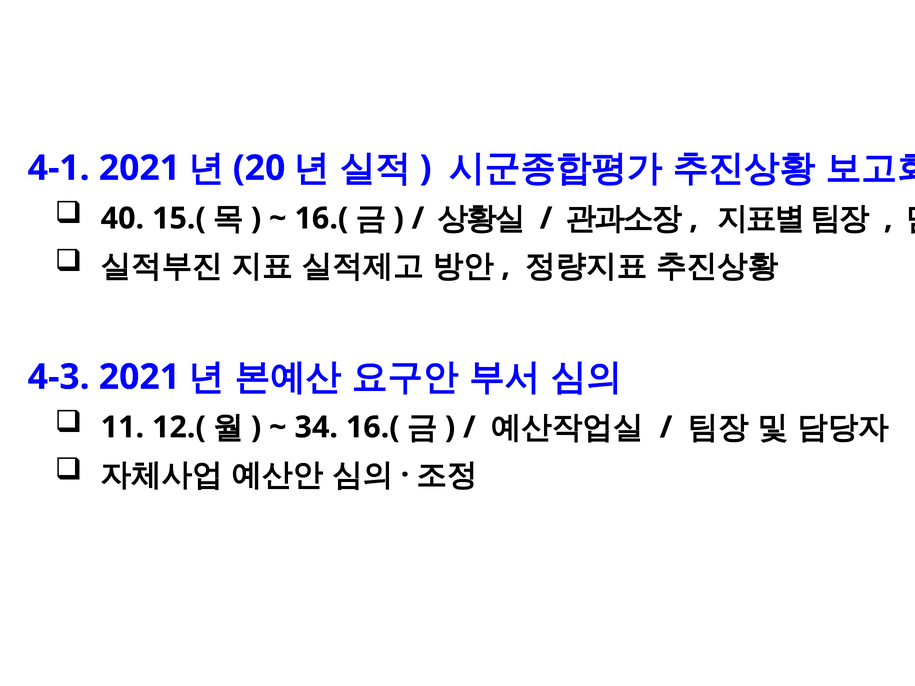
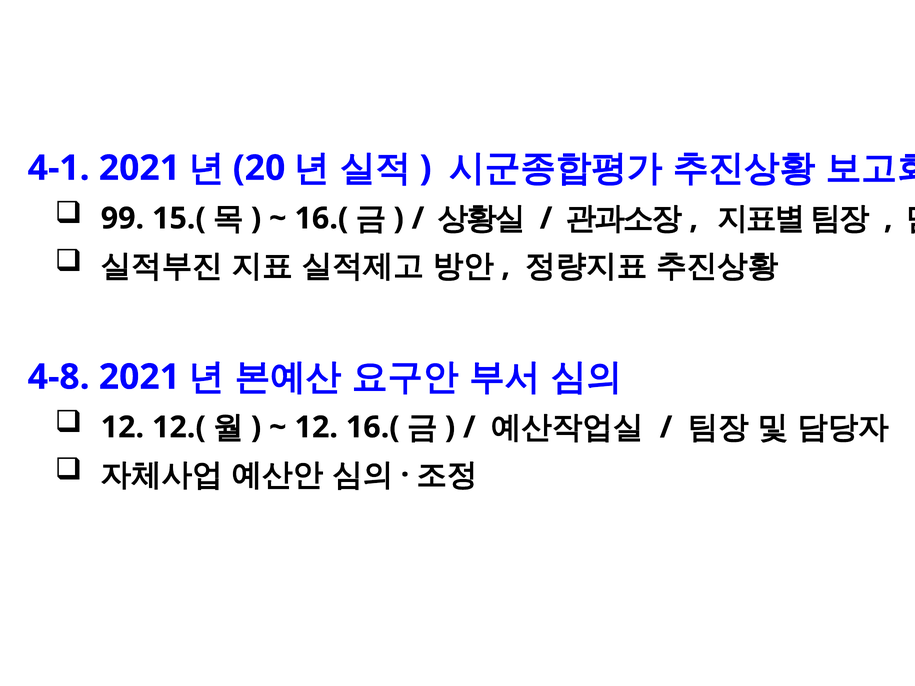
40: 40 -> 99
4-3: 4-3 -> 4-8
11 at (122, 427): 11 -> 12
34 at (316, 427): 34 -> 12
